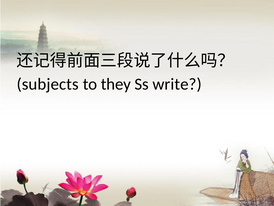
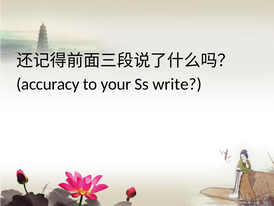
subjects: subjects -> accuracy
they: they -> your
